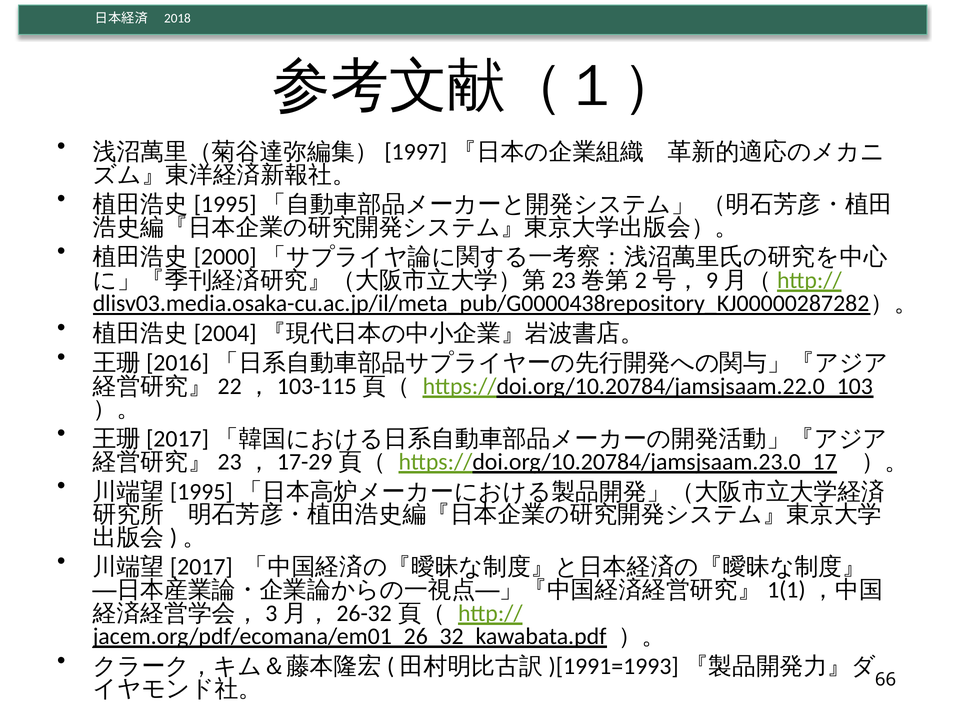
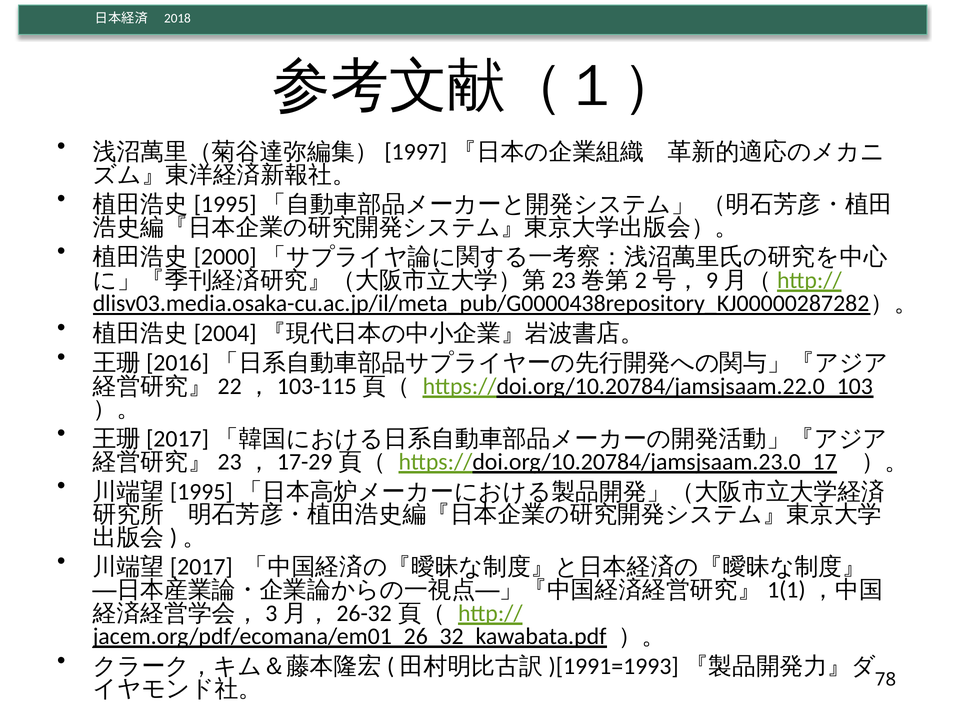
66: 66 -> 78
